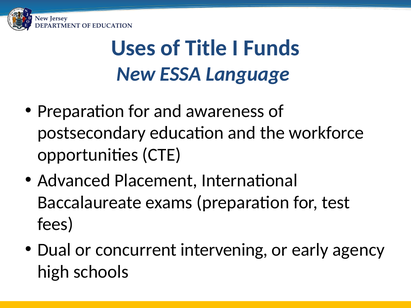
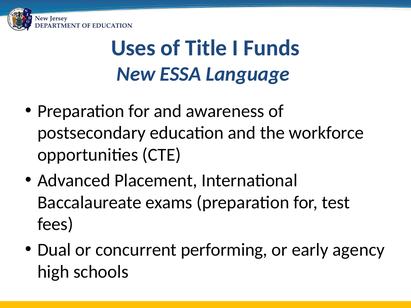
intervening: intervening -> performing
